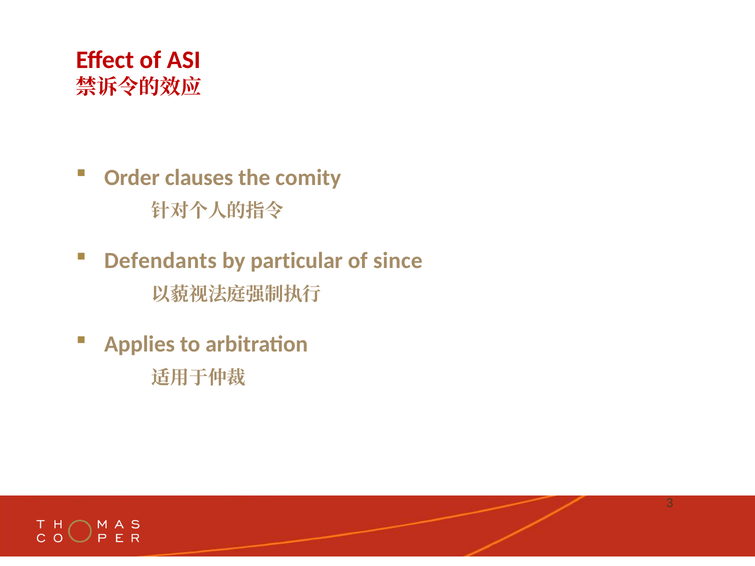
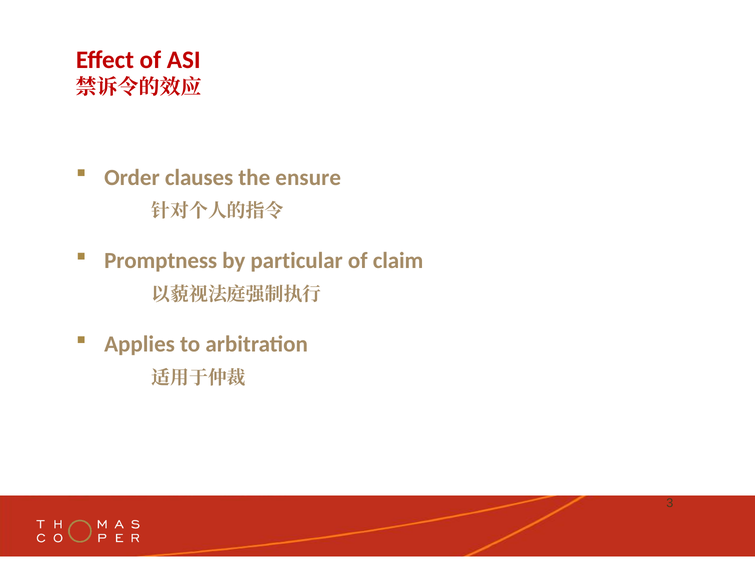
comity: comity -> ensure
Defendants: Defendants -> Promptness
since: since -> claim
